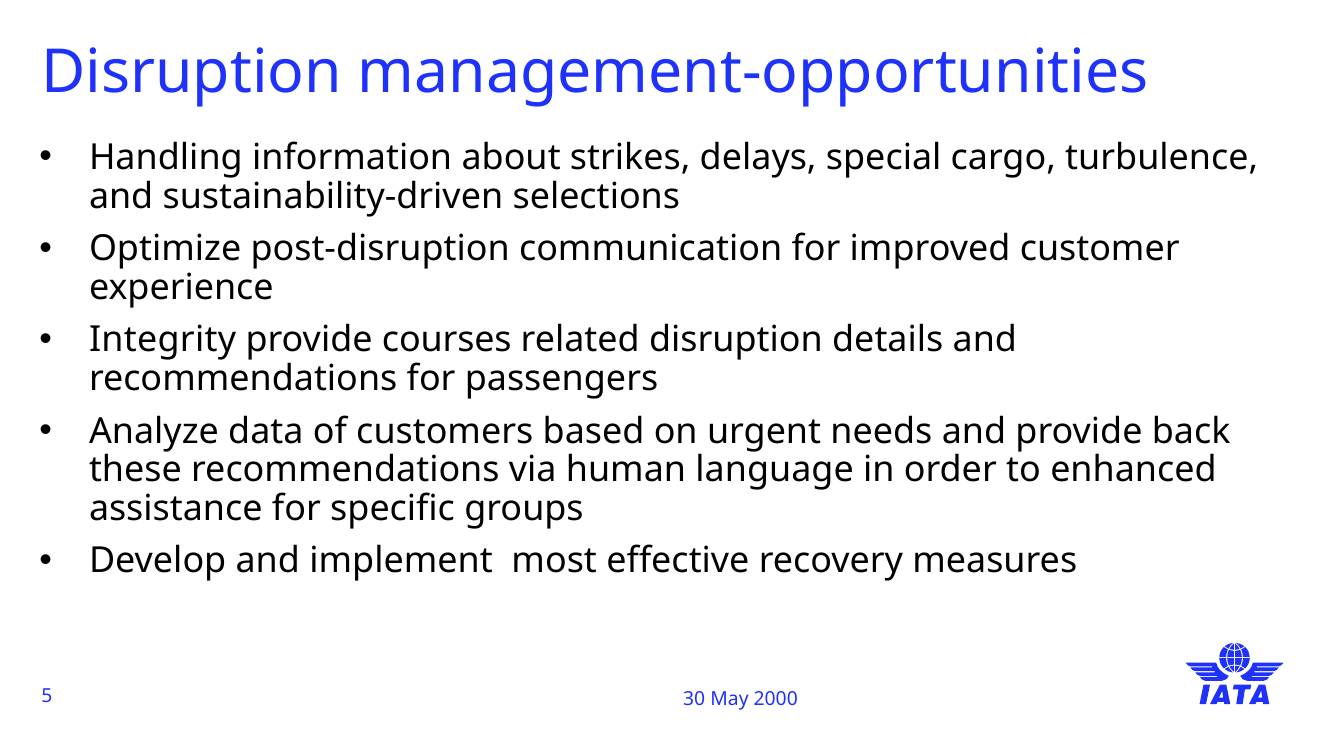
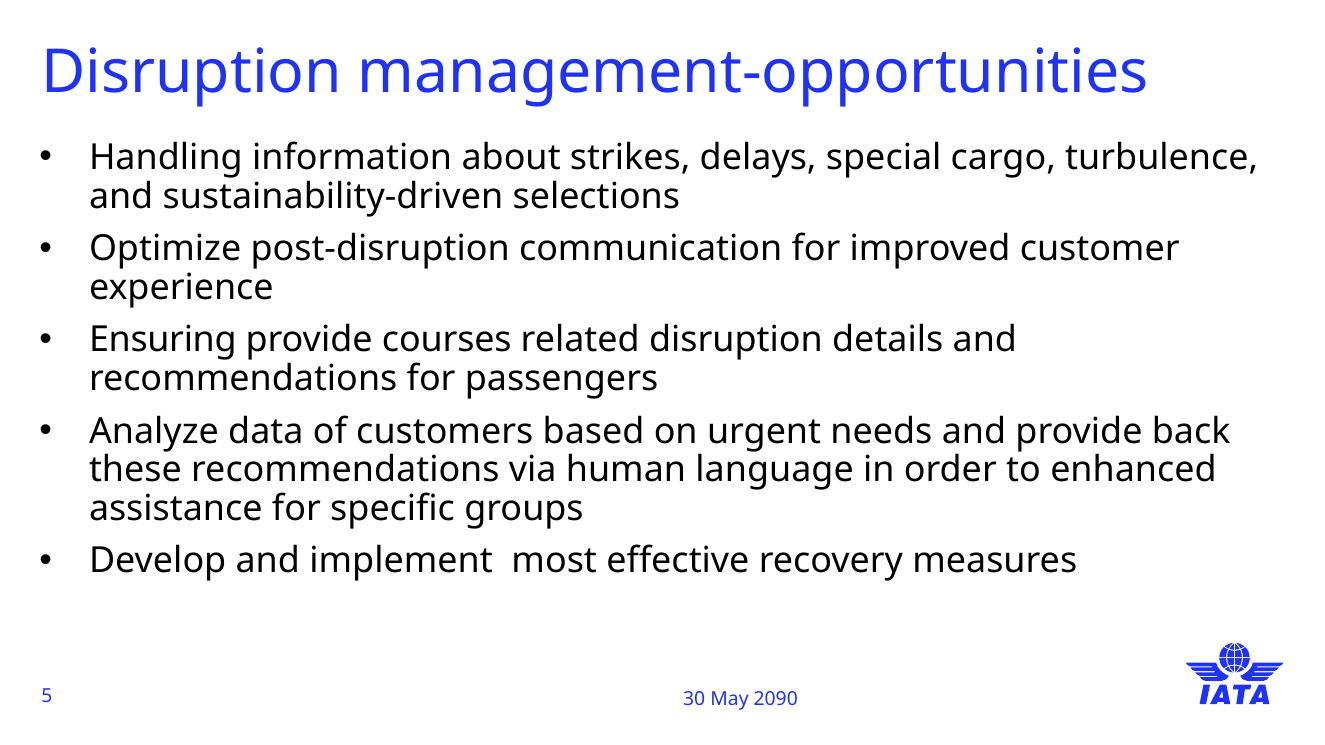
Integrity: Integrity -> Ensuring
2000: 2000 -> 2090
